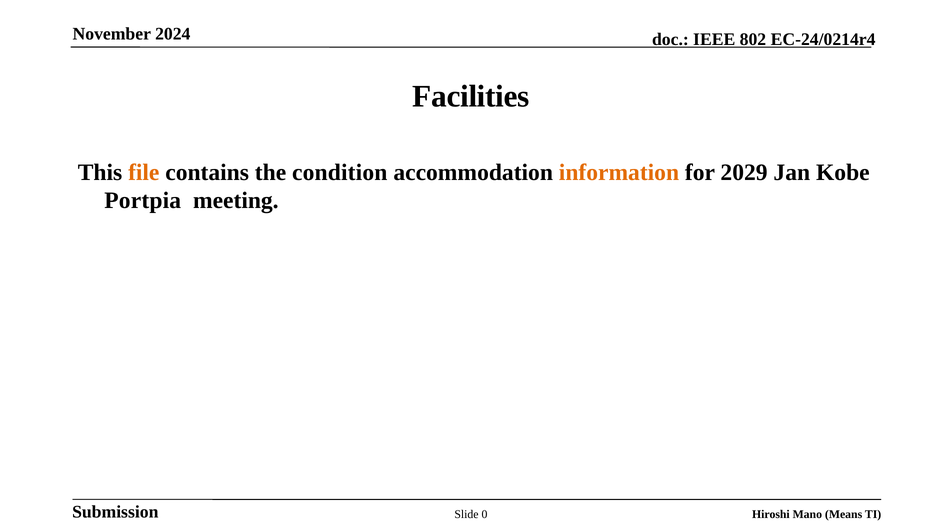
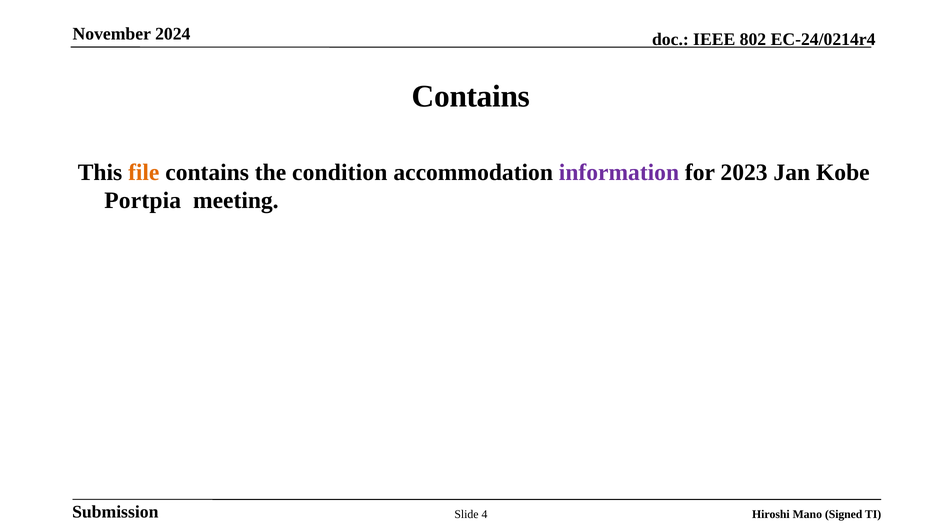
Facilities at (471, 96): Facilities -> Contains
information colour: orange -> purple
2029: 2029 -> 2023
0: 0 -> 4
Means: Means -> Signed
